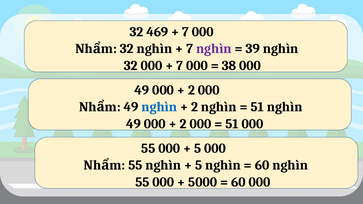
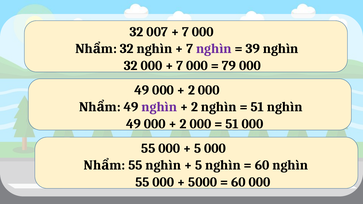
469: 469 -> 007
38: 38 -> 79
nghìn at (159, 107) colour: blue -> purple
